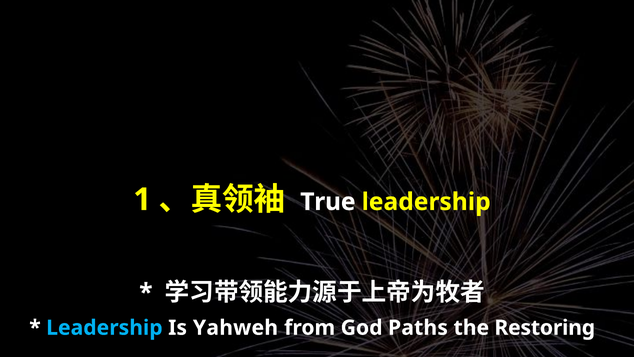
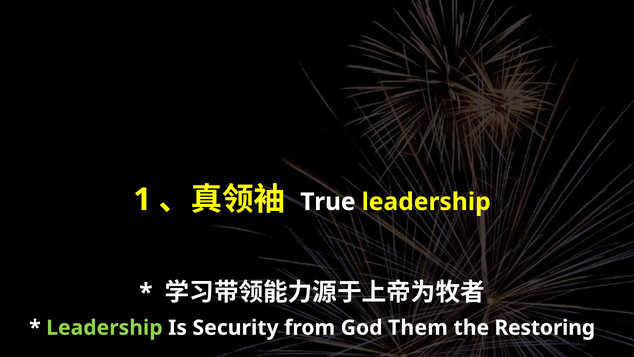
Leadership at (104, 327) colour: light blue -> light green
Yahweh: Yahweh -> Security
Paths: Paths -> Them
